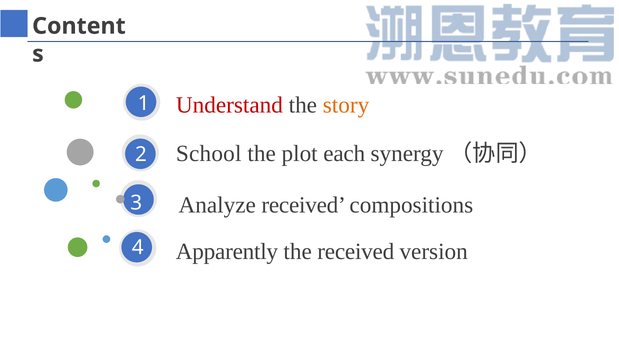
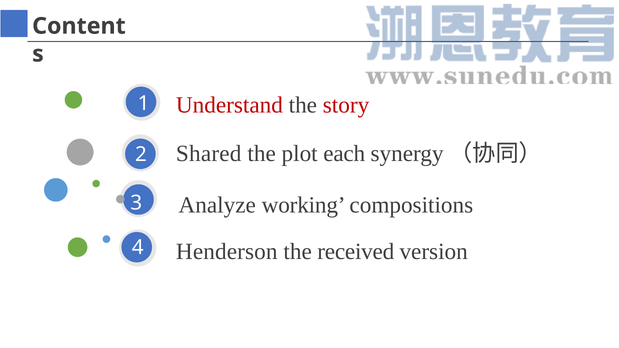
story colour: orange -> red
School: School -> Shared
Analyze received: received -> working
Apparently: Apparently -> Henderson
